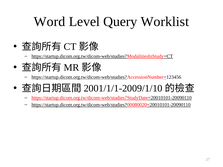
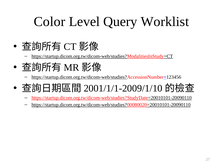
Word: Word -> Color
